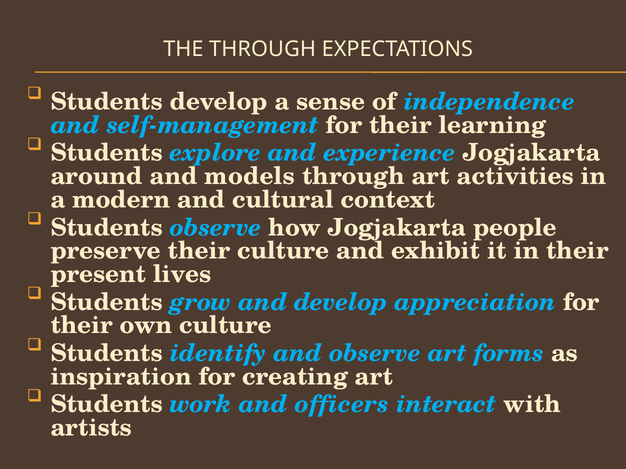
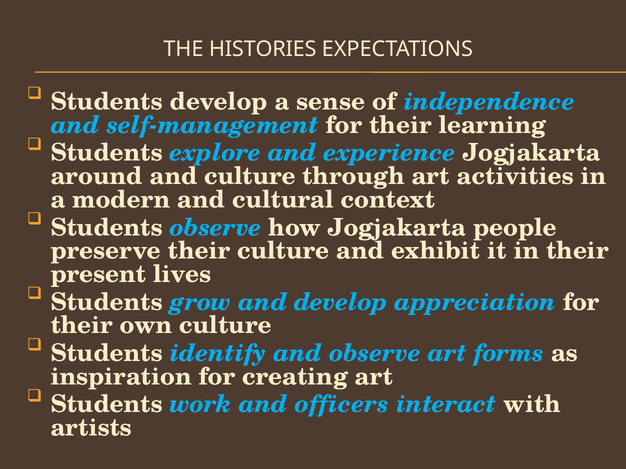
THE THROUGH: THROUGH -> HISTORIES
and models: models -> culture
